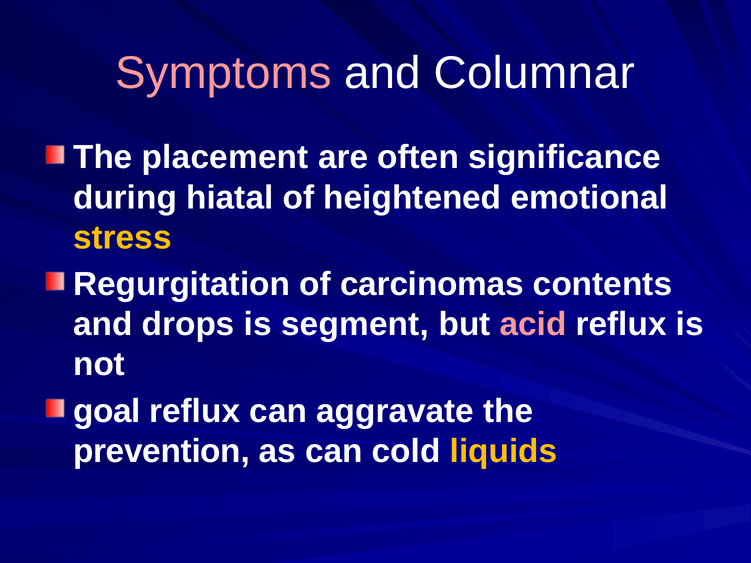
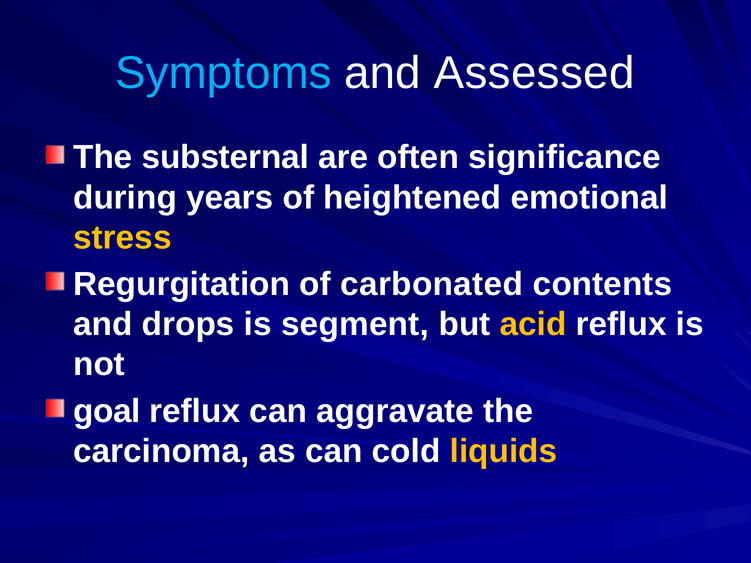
Symptoms colour: pink -> light blue
Columnar: Columnar -> Assessed
placement: placement -> substernal
hiatal: hiatal -> years
carcinomas: carcinomas -> carbonated
acid colour: pink -> yellow
prevention: prevention -> carcinoma
